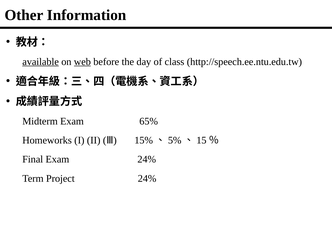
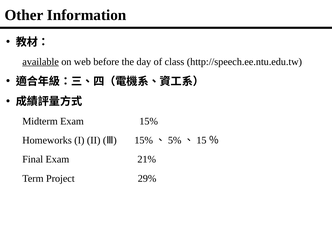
web underline: present -> none
65%: 65% -> 15%
Exam 24%: 24% -> 21%
Project 24%: 24% -> 29%
